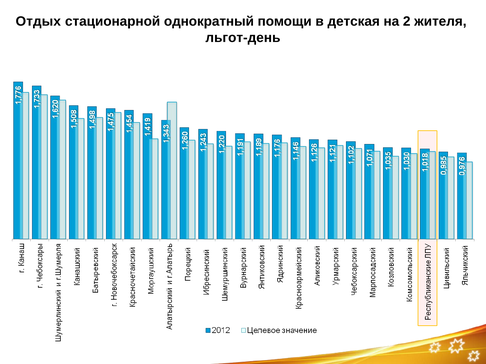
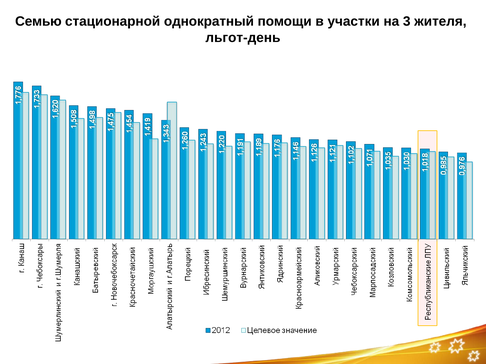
Отдых: Отдых -> Семью
детская: детская -> участки
2: 2 -> 3
